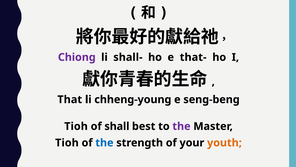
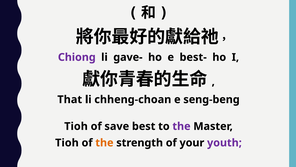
shall-: shall- -> gave-
that-: that- -> best-
chheng-young: chheng-young -> chheng-choan
shall: shall -> save
the at (104, 142) colour: blue -> orange
youth colour: orange -> purple
